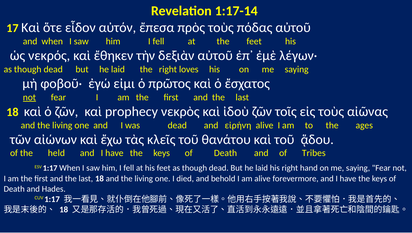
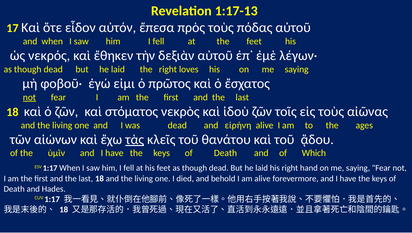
1:17-14: 1:17-14 -> 1:17-13
prophecy: prophecy -> στόματος
τὰς underline: none -> present
held: held -> ὑμῖν
Tribes: Tribes -> Which
